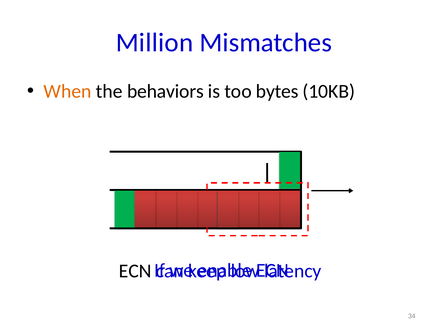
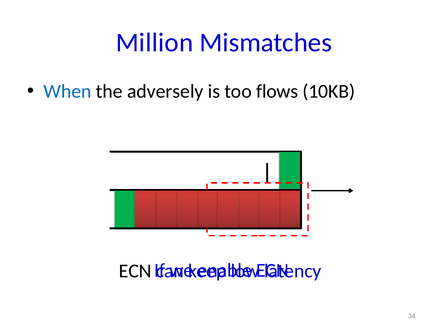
When colour: orange -> blue
behaviors: behaviors -> adversely
bytes: bytes -> flows
